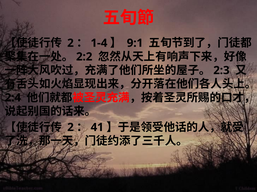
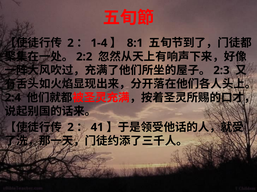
9:1: 9:1 -> 8:1
